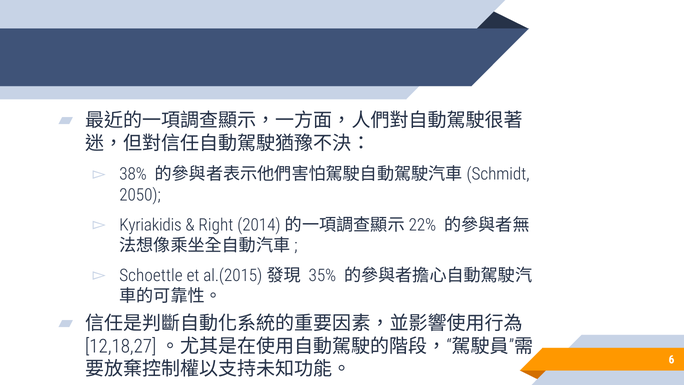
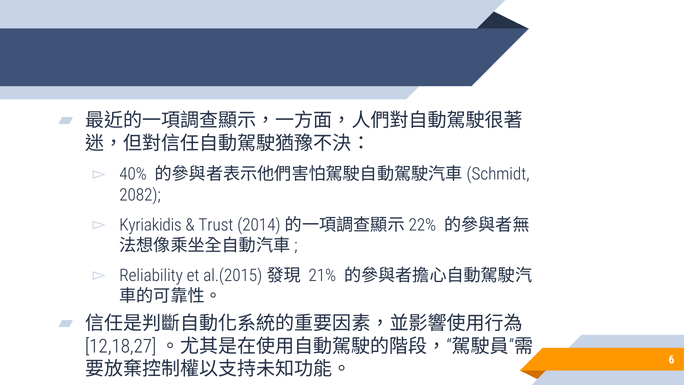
38%: 38% -> 40%
2050: 2050 -> 2082
Right: Right -> Trust
Schoettle: Schoettle -> Reliability
35%: 35% -> 21%
